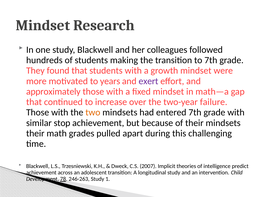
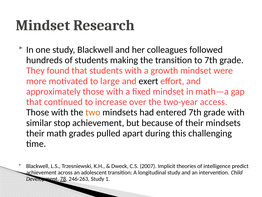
years: years -> large
exert colour: purple -> black
failure: failure -> access
